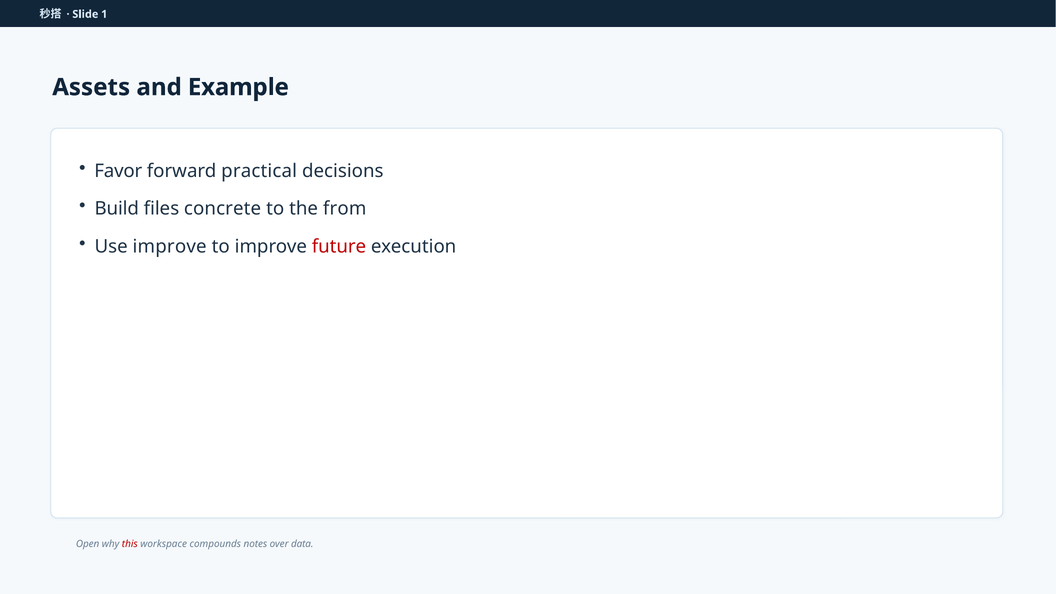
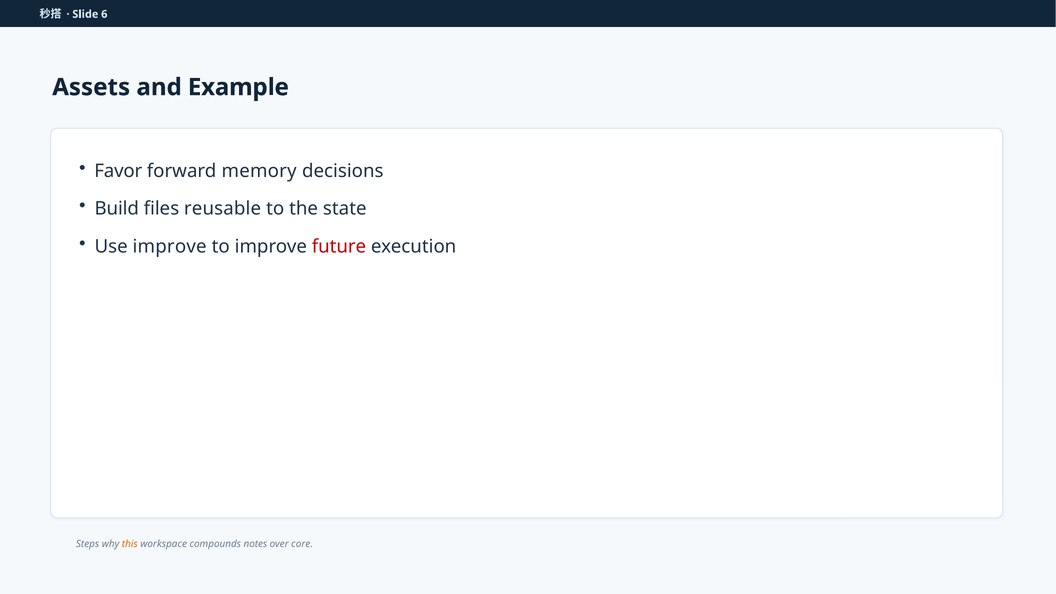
1: 1 -> 6
practical: practical -> memory
concrete: concrete -> reusable
from: from -> state
Open: Open -> Steps
this colour: red -> orange
data: data -> core
